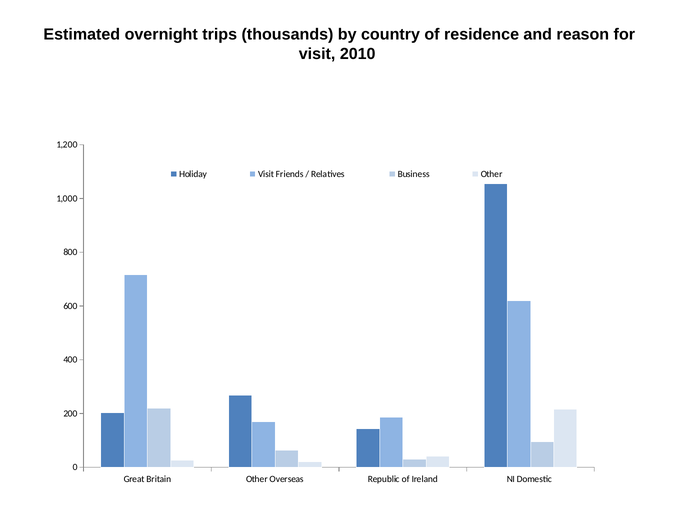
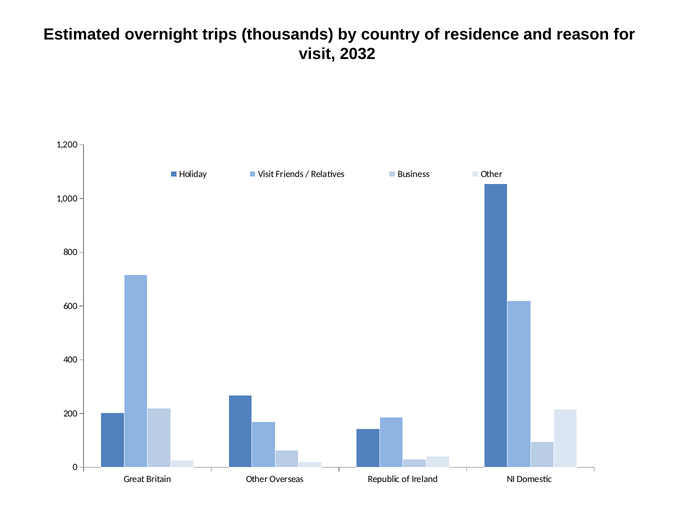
2010: 2010 -> 2032
